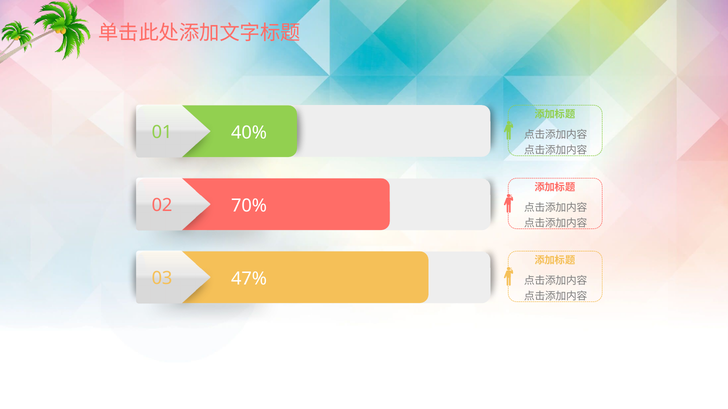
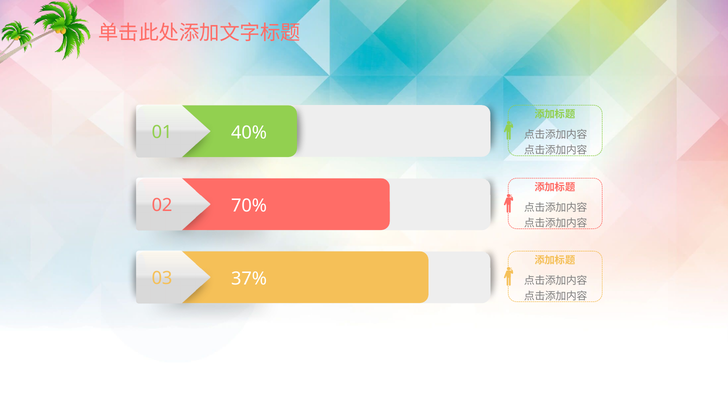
47%: 47% -> 37%
